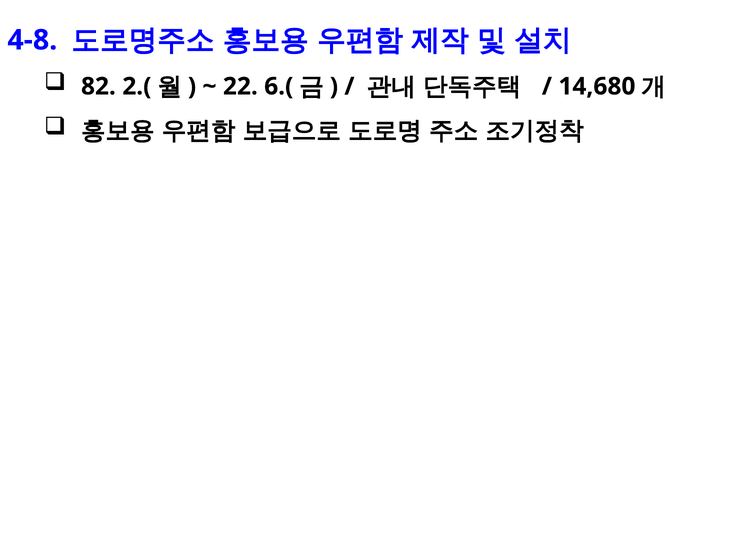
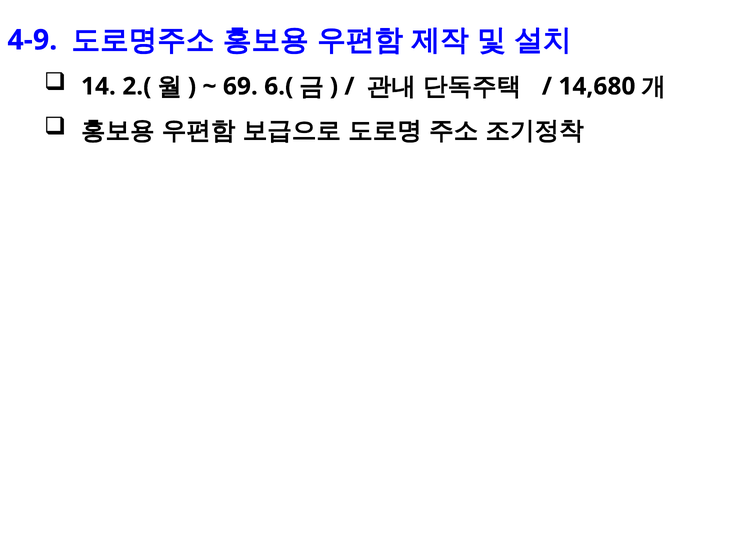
4-8: 4-8 -> 4-9
82: 82 -> 14
22: 22 -> 69
